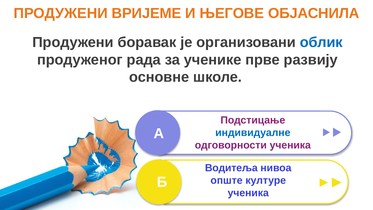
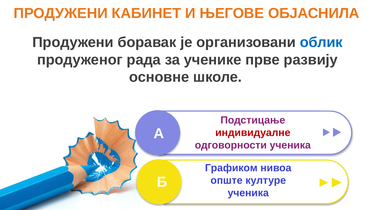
ВРИЈЕМЕ: ВРИЈЕМЕ -> КАБИНЕТ
индивидуалне colour: blue -> red
Водитеља: Водитеља -> Графиком
